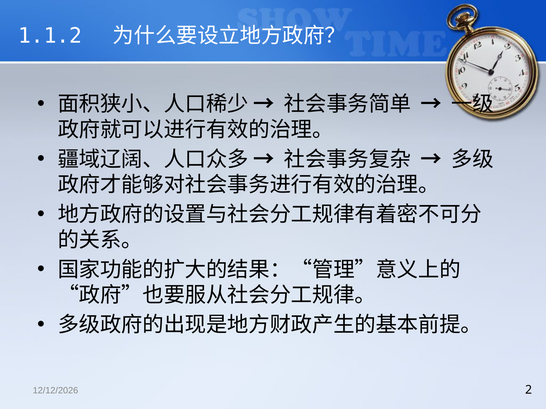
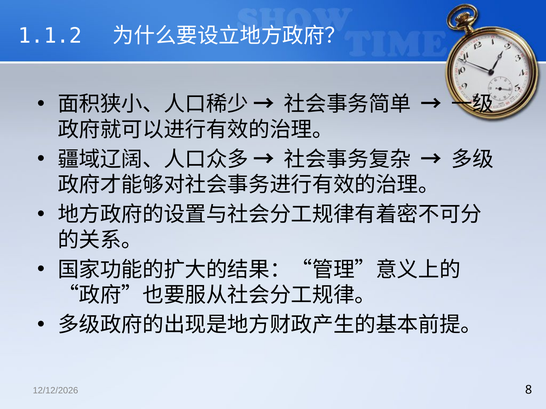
2: 2 -> 8
